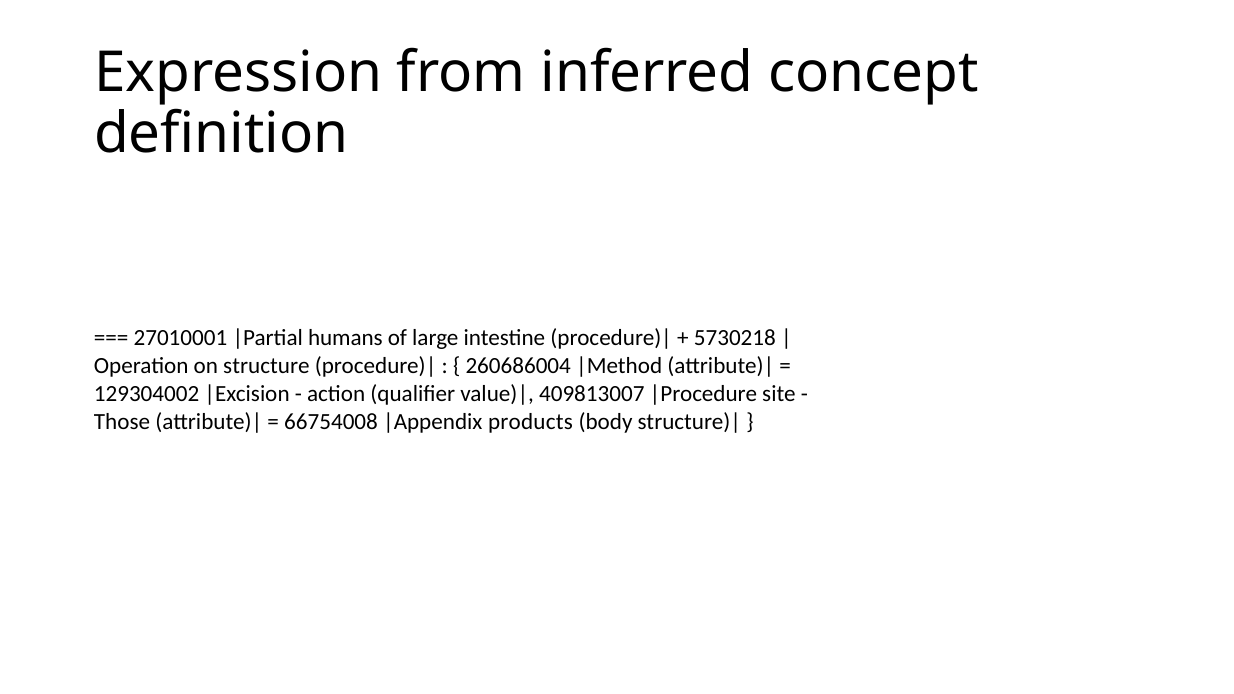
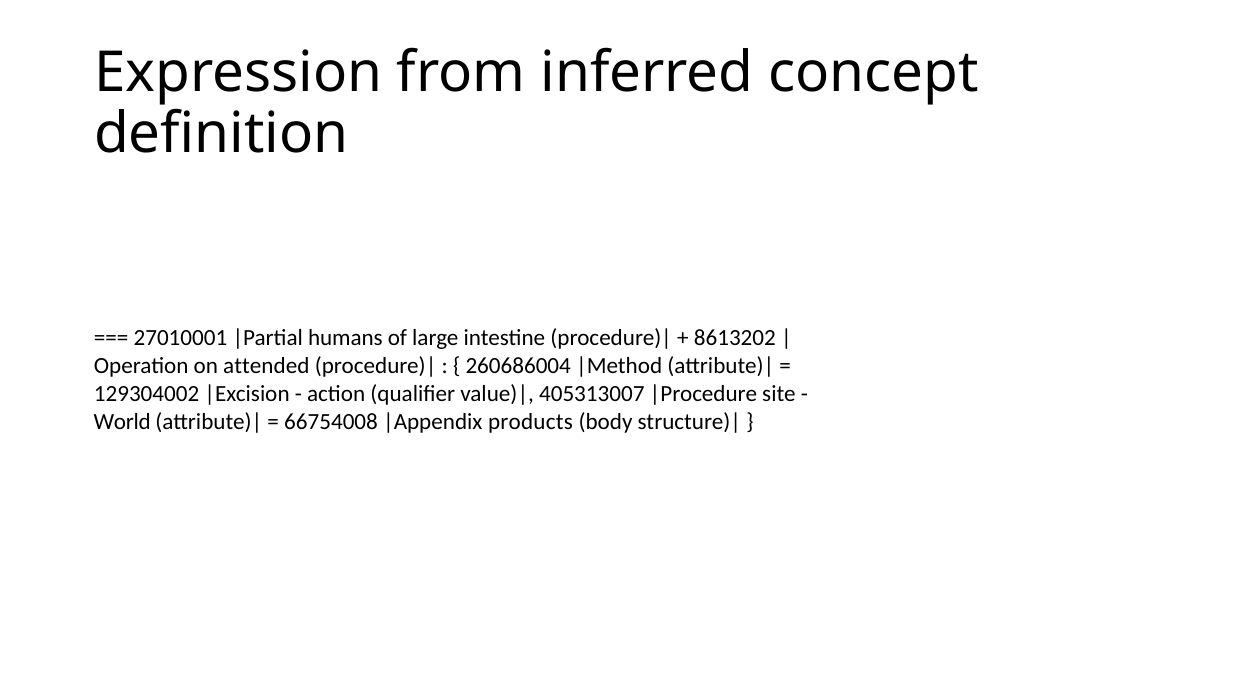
5730218: 5730218 -> 8613202
structure: structure -> attended
409813007: 409813007 -> 405313007
Those: Those -> World
